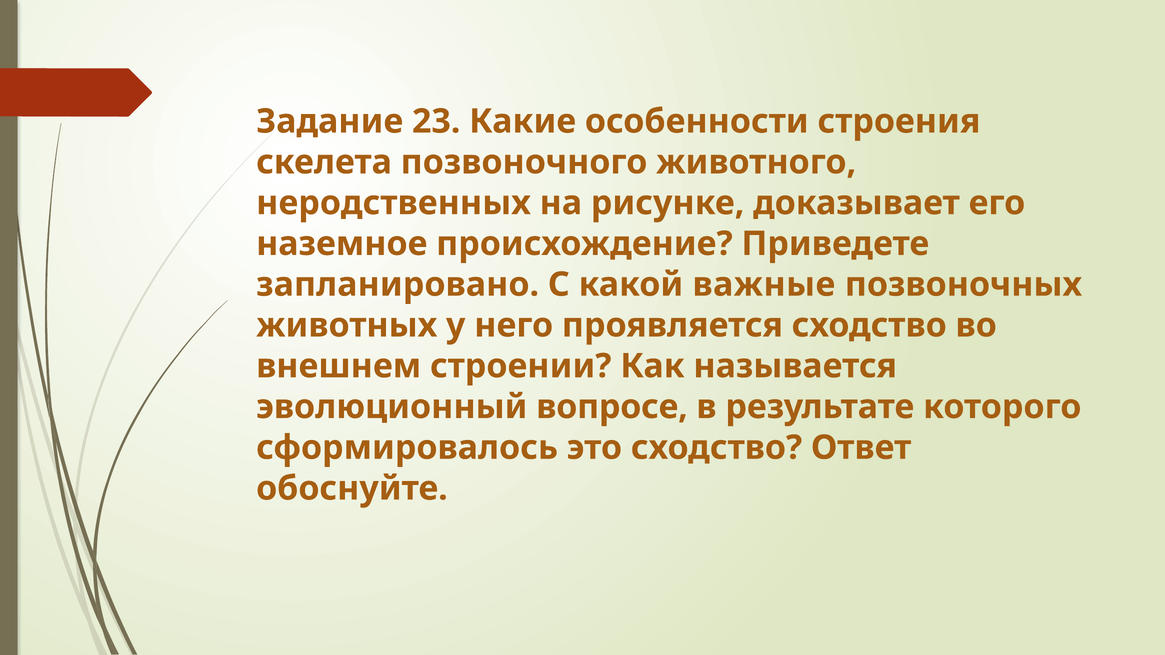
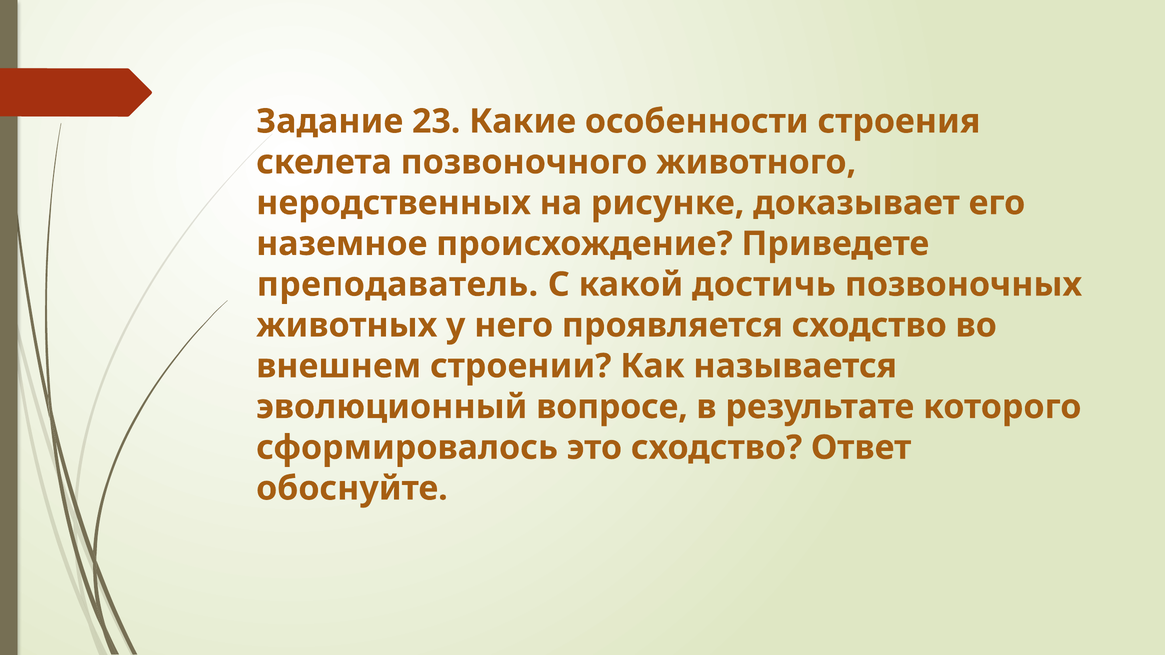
запланировано: запланировано -> преподаватель
важные: важные -> достичь
